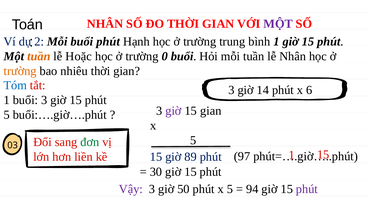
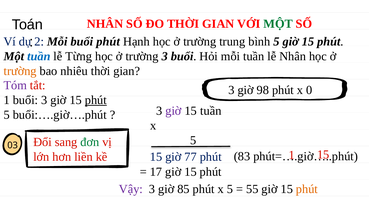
MỘT at (278, 24) colour: purple -> green
bình 1: 1 -> 5
tuần at (39, 56) colour: orange -> blue
Hoặc: Hoặc -> Từng
trường 0: 0 -> 3
Tóm colour: blue -> purple
14: 14 -> 98
6: 6 -> 0
phút at (96, 100) underline: none -> present
15 gian: gian -> tuần
89: 89 -> 77
97: 97 -> 83
30: 30 -> 17
50: 50 -> 85
94: 94 -> 55
phút at (307, 189) colour: purple -> orange
